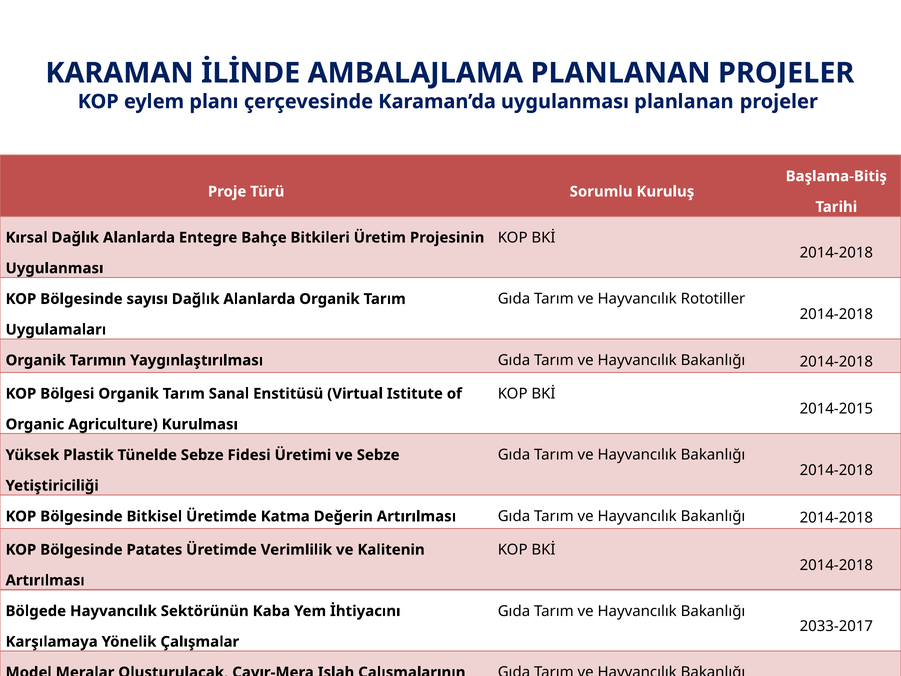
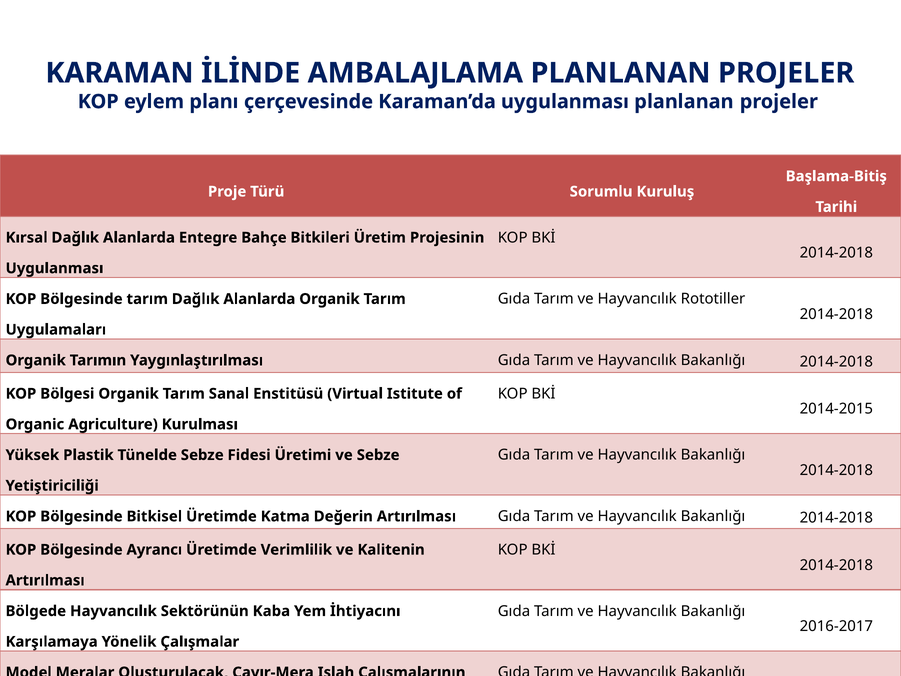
Bölgesinde sayısı: sayısı -> tarım
Patates: Patates -> Ayrancı
2033-2017: 2033-2017 -> 2016-2017
